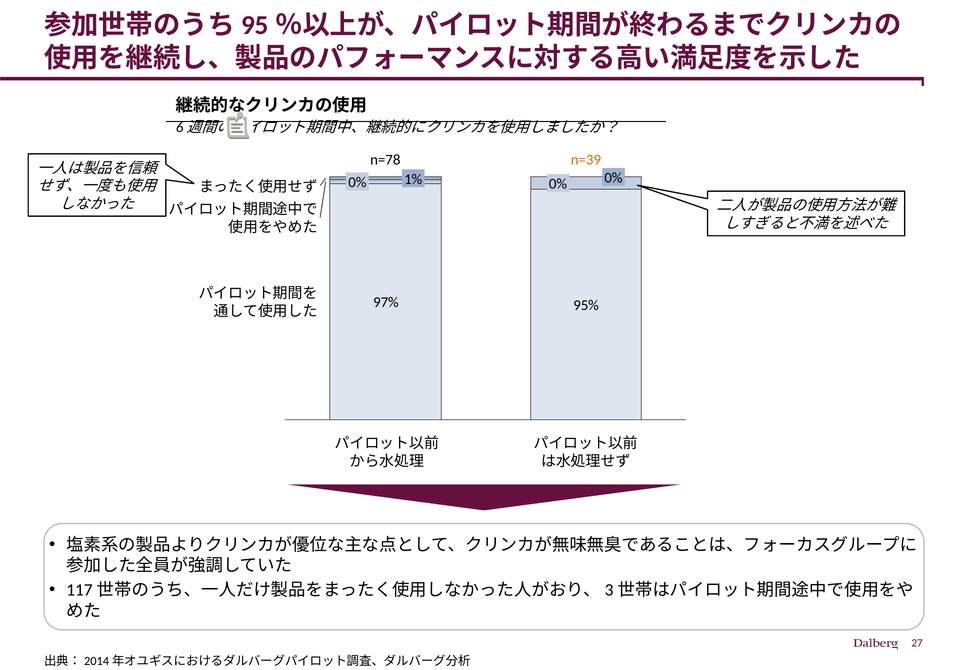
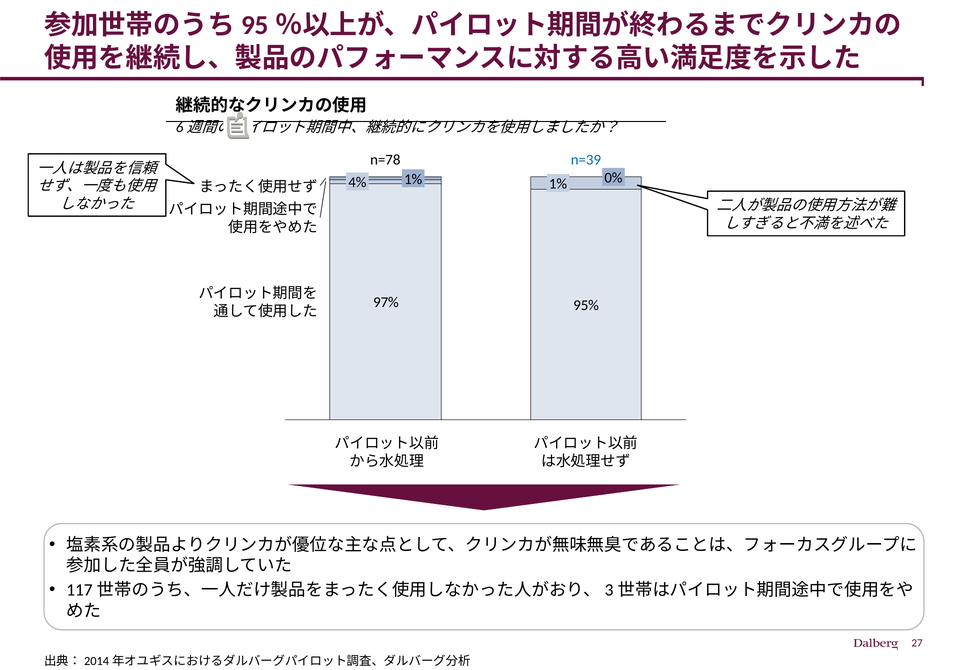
n=39 colour: orange -> blue
0% at (357, 183): 0% -> 4%
1% 0%: 0% -> 1%
